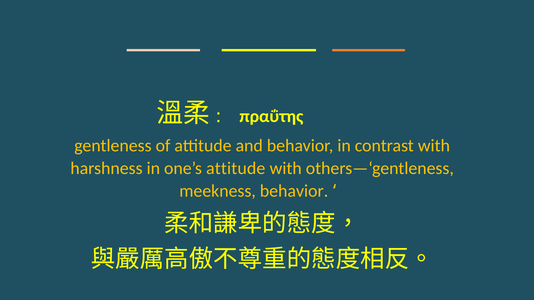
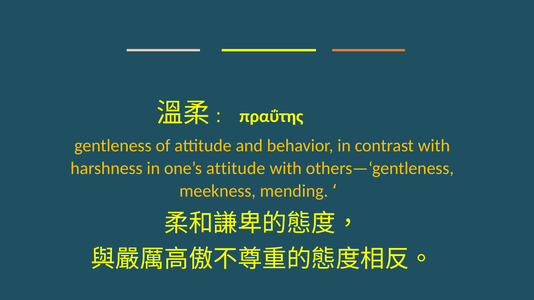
meekness behavior: behavior -> mending
